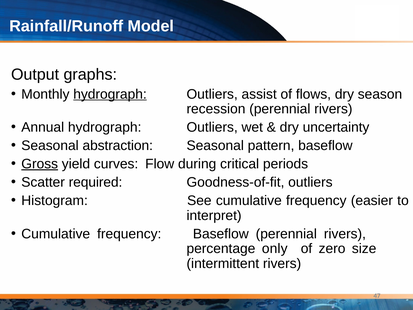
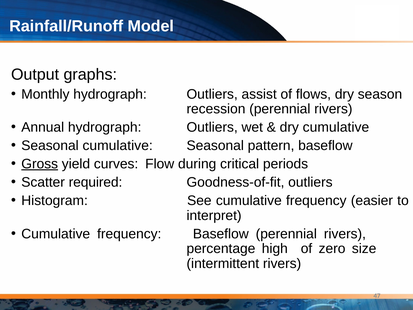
hydrograph at (110, 94) underline: present -> none
dry uncertainty: uncertainty -> cumulative
Seasonal abstraction: abstraction -> cumulative
only: only -> high
